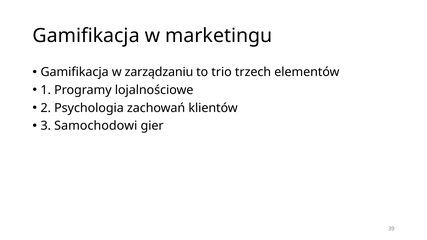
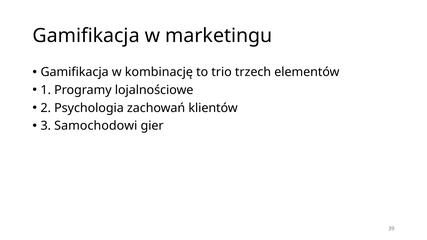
zarządzaniu: zarządzaniu -> kombinację
